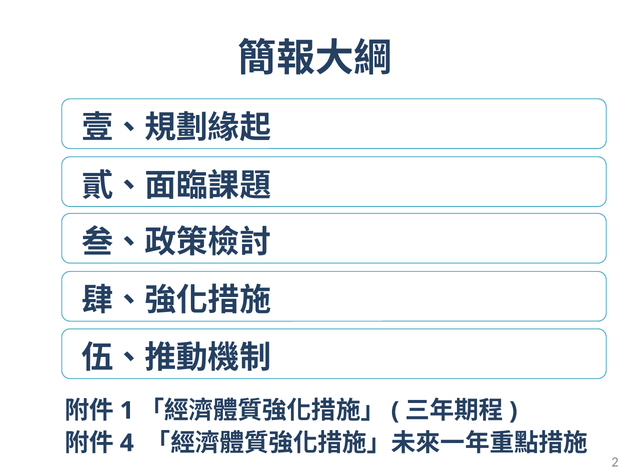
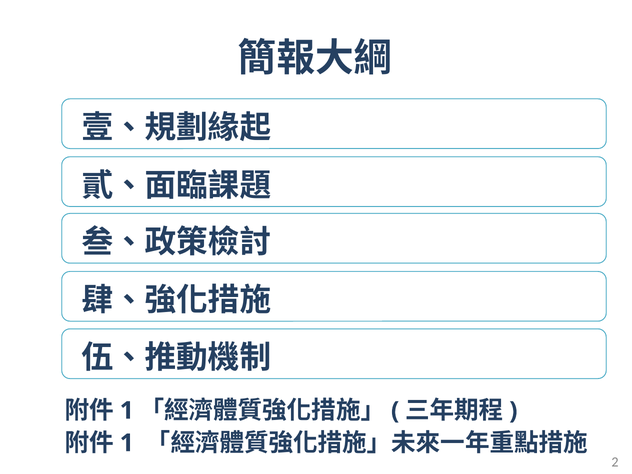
4 at (127, 443): 4 -> 1
